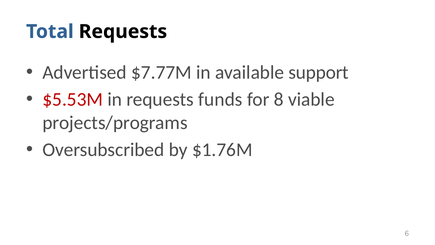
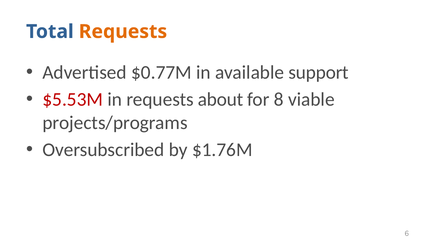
Requests at (123, 32) colour: black -> orange
$7.77M: $7.77M -> $0.77M
funds: funds -> about
